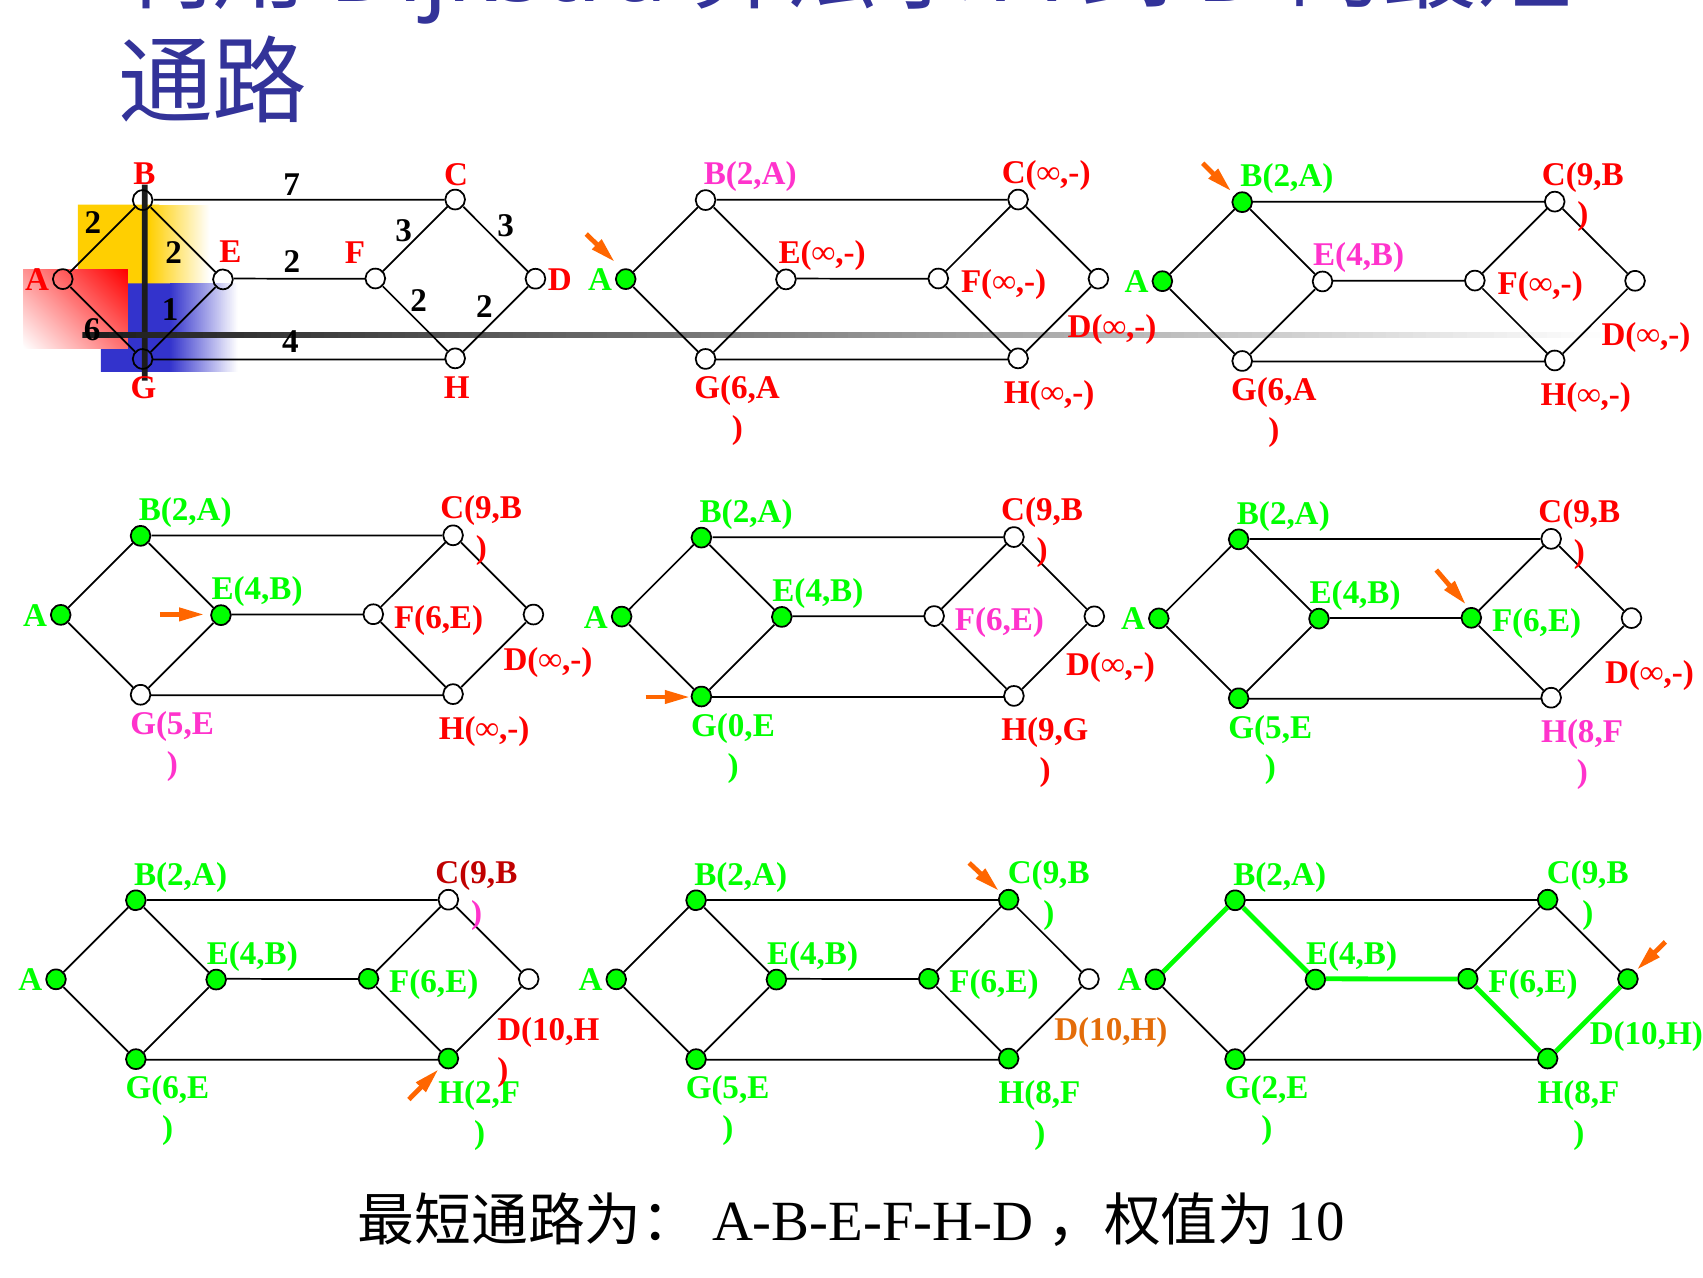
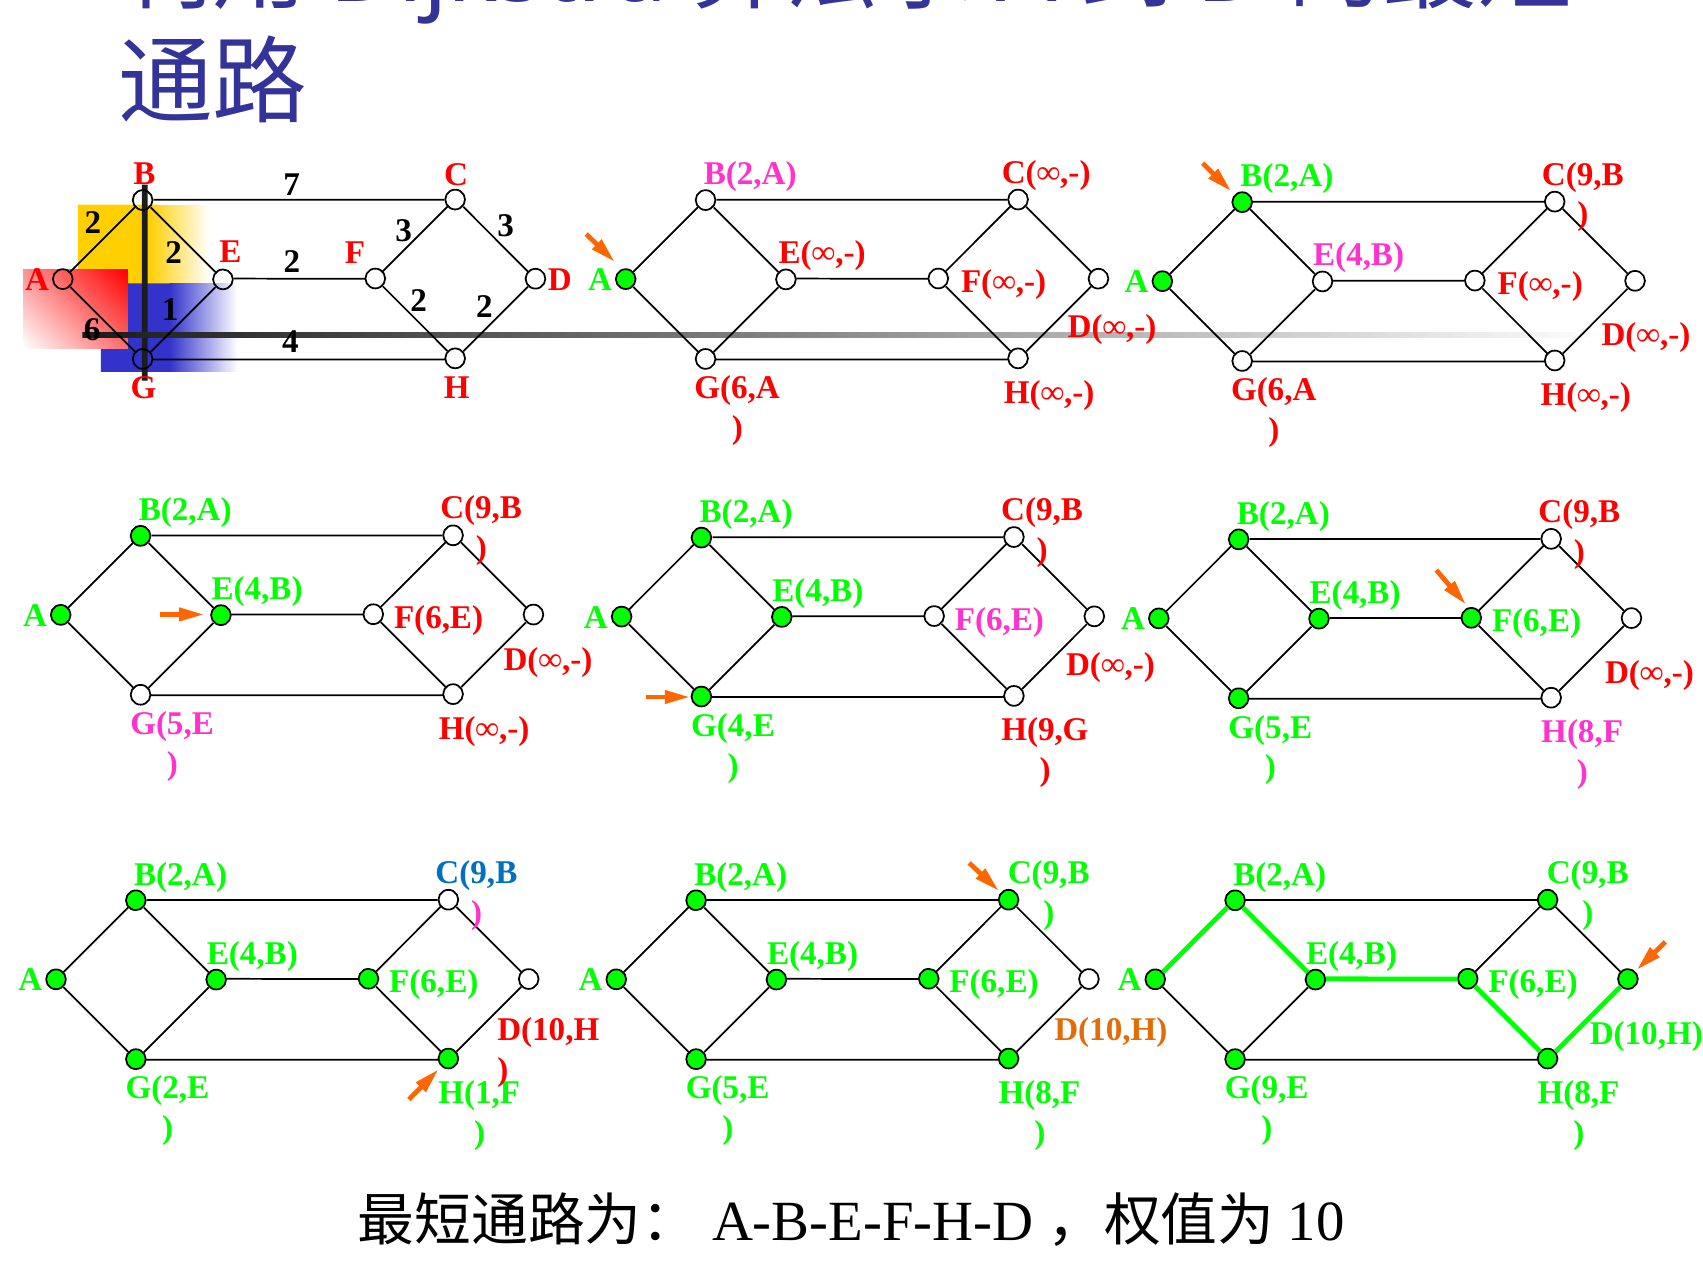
G(0,E: G(0,E -> G(4,E
C(9,B at (476, 872) colour: red -> blue
G(6,E: G(6,E -> G(2,E
G(2,E: G(2,E -> G(9,E
H(2,F: H(2,F -> H(1,F
